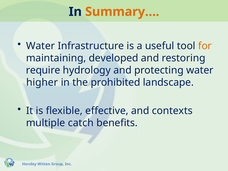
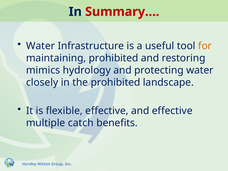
Summary… colour: orange -> red
maintaining developed: developed -> prohibited
require: require -> mimics
higher: higher -> closely
and contexts: contexts -> effective
